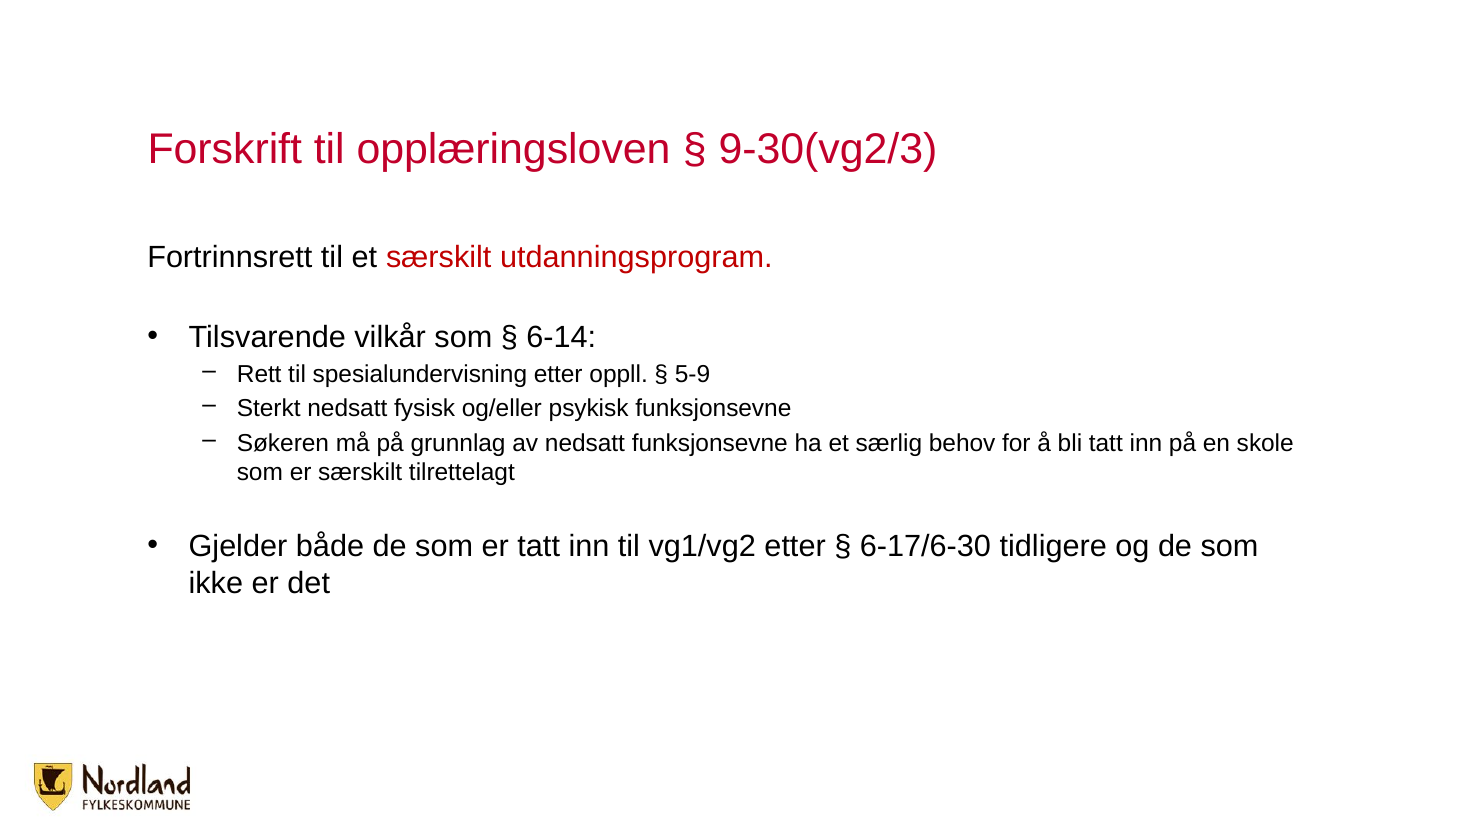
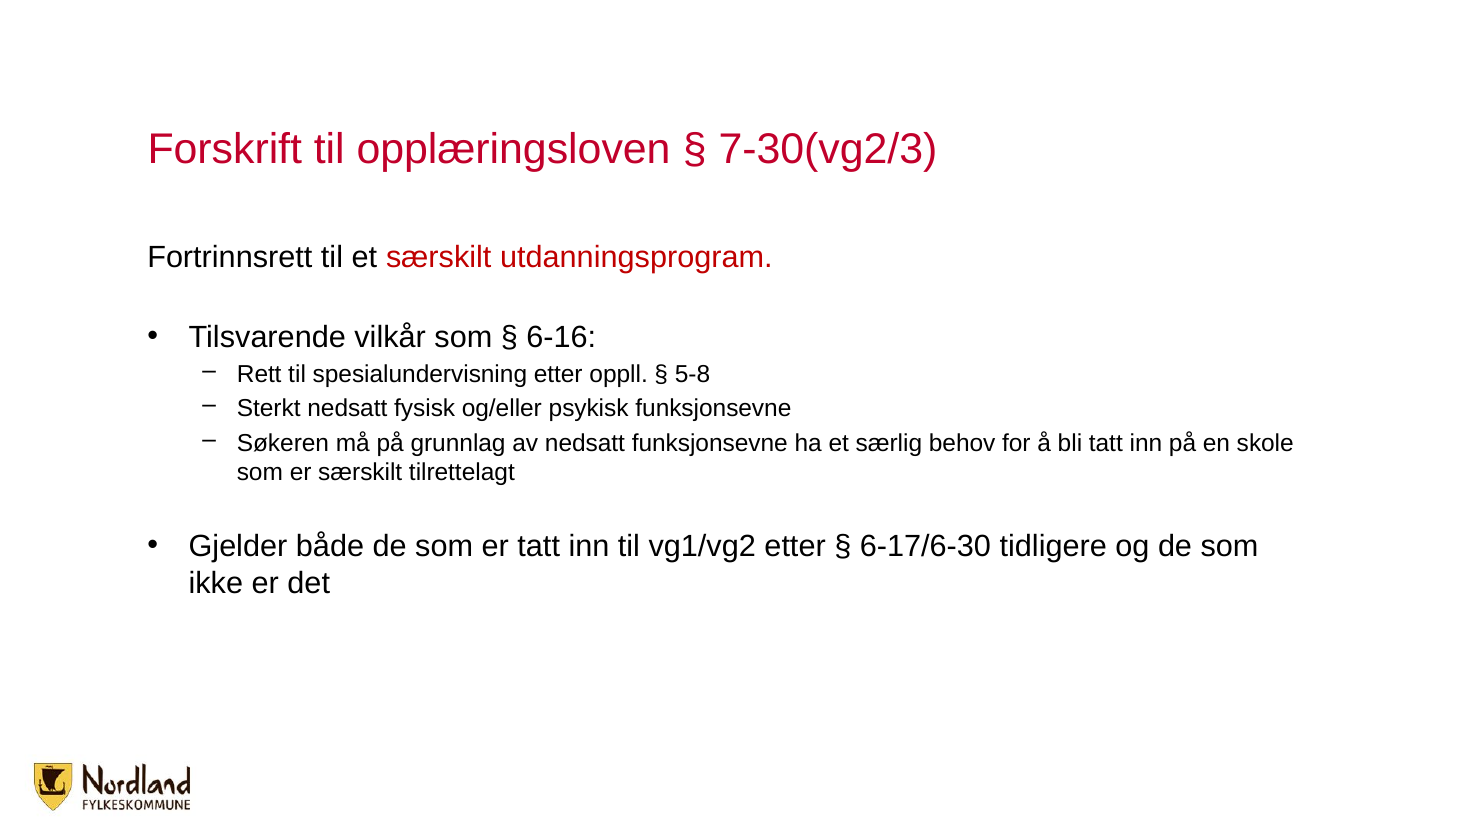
9-30(vg2/3: 9-30(vg2/3 -> 7-30(vg2/3
6-14: 6-14 -> 6-16
5-9: 5-9 -> 5-8
